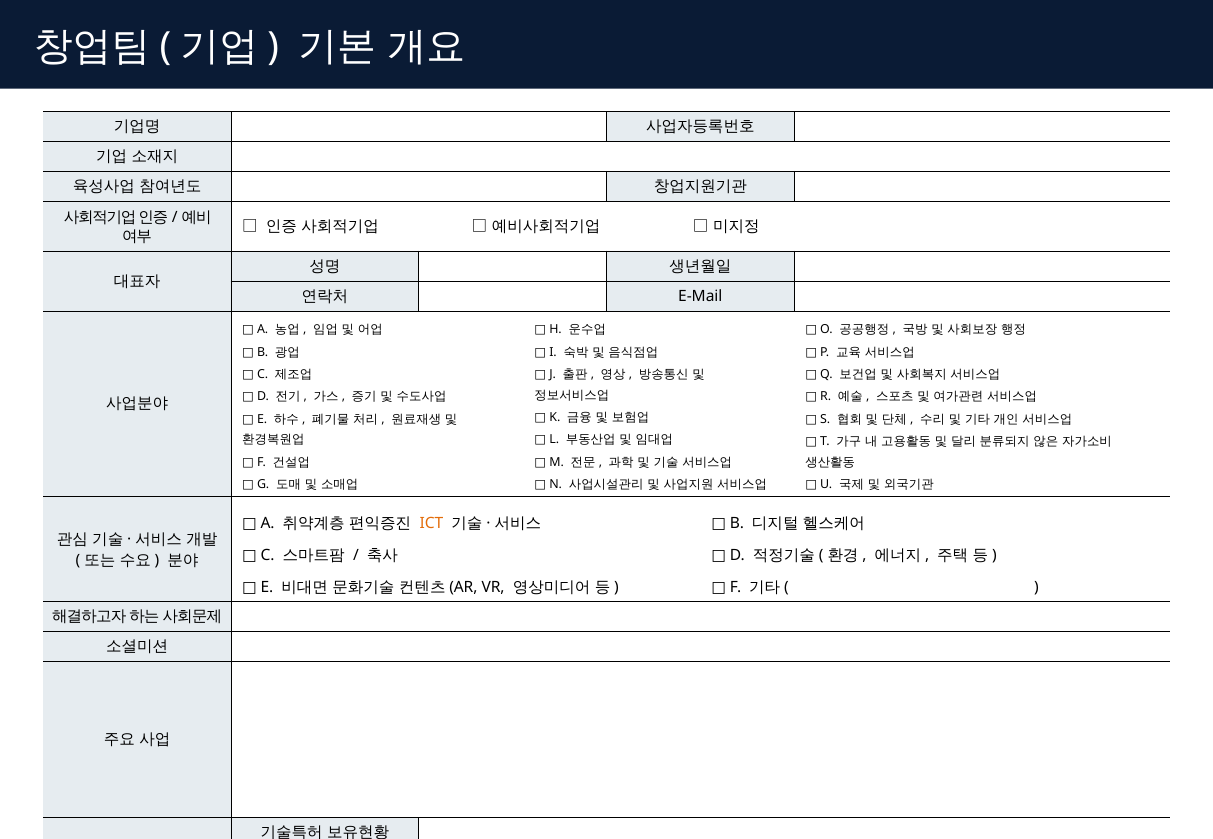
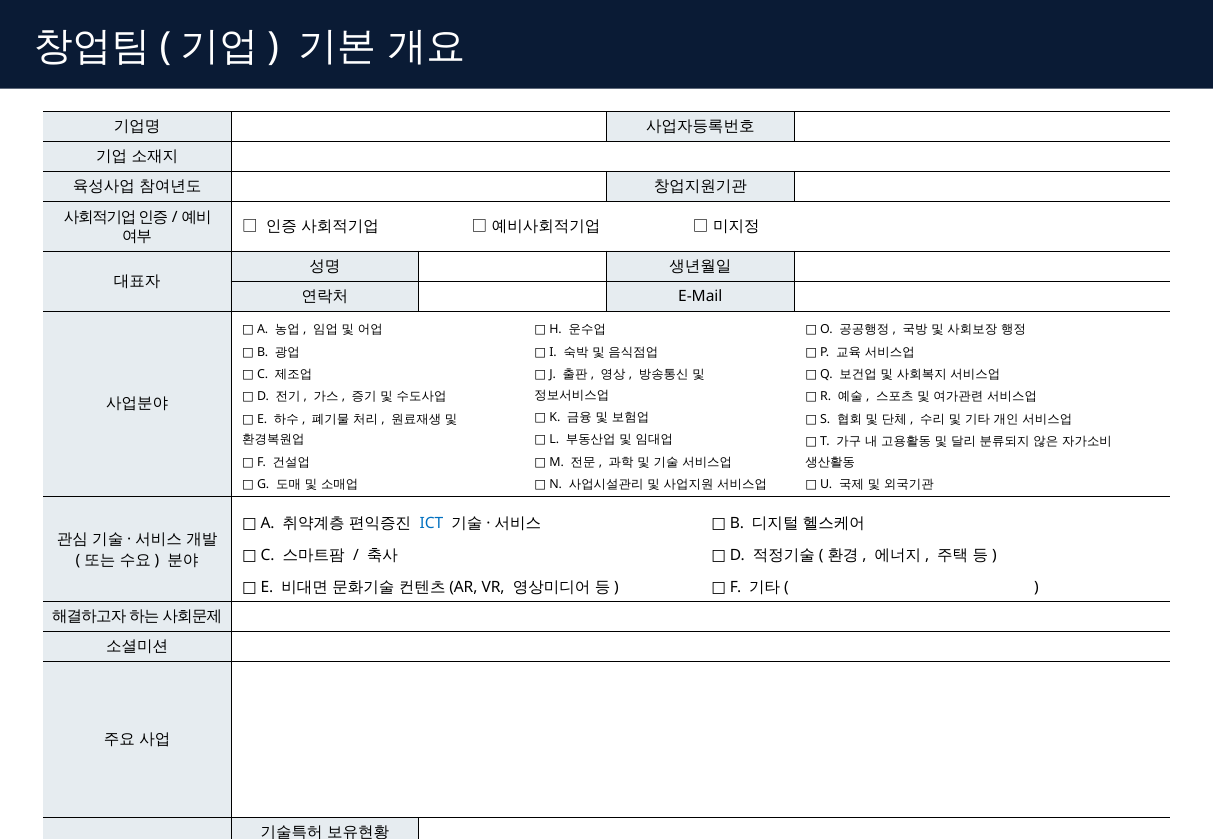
ICT colour: orange -> blue
